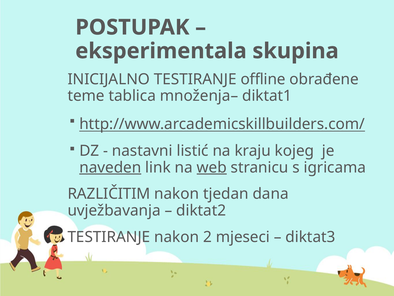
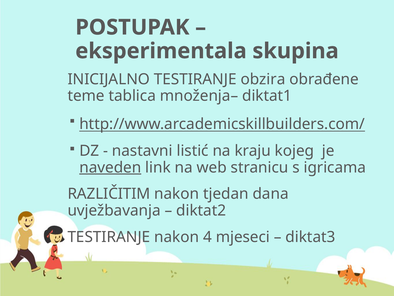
offline: offline -> obzira
web underline: present -> none
2: 2 -> 4
